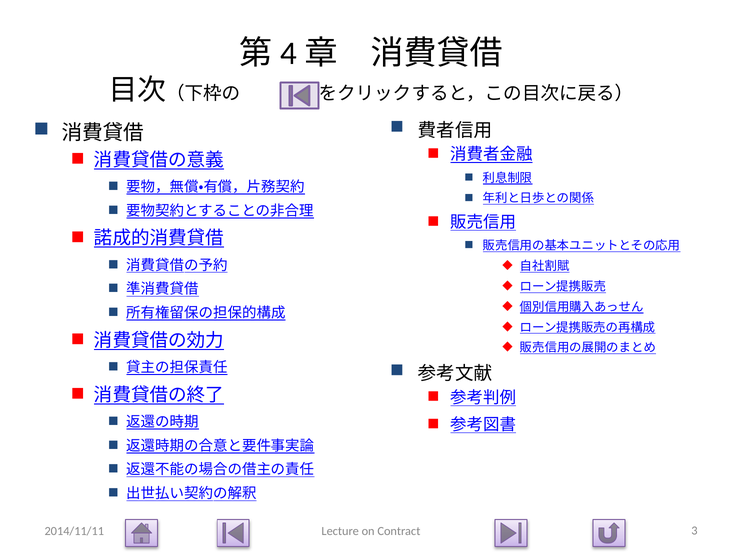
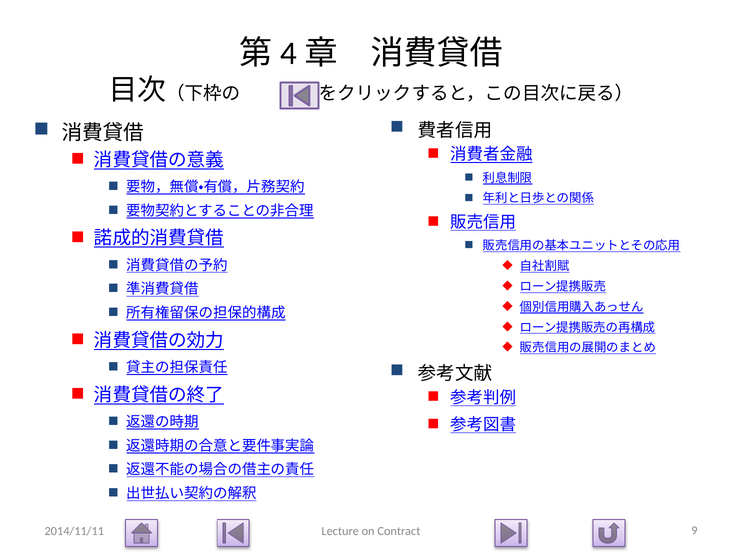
3: 3 -> 9
